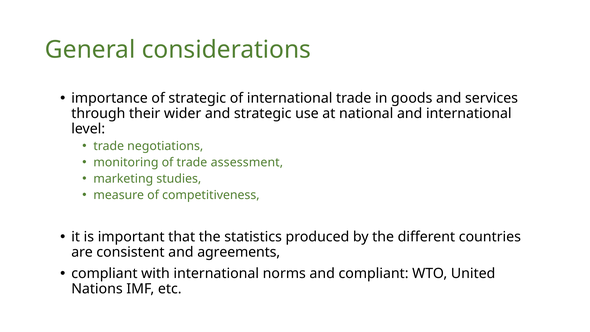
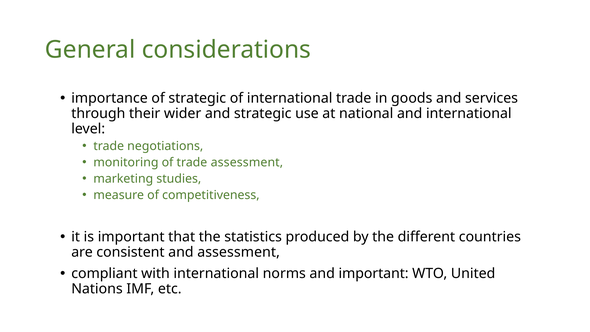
and agreements: agreements -> assessment
and compliant: compliant -> important
